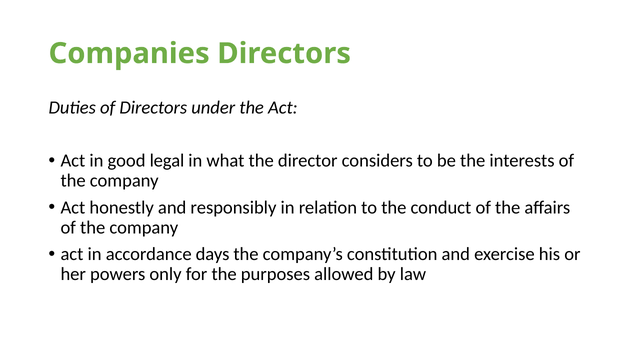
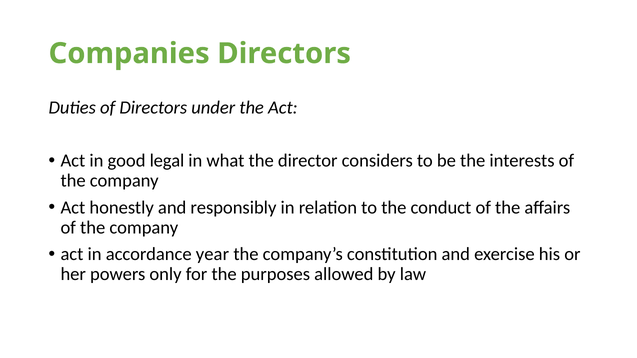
days: days -> year
